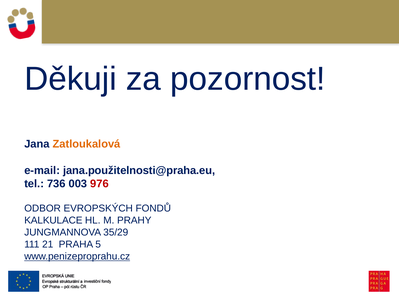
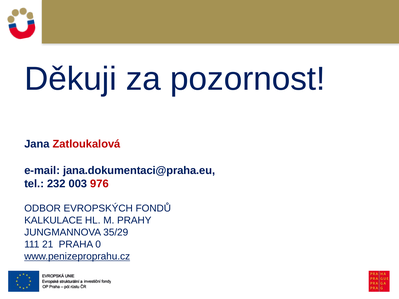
Zatloukalová colour: orange -> red
jana.použitelnosti@praha.eu: jana.použitelnosti@praha.eu -> jana.dokumentaci@praha.eu
736: 736 -> 232
5: 5 -> 0
